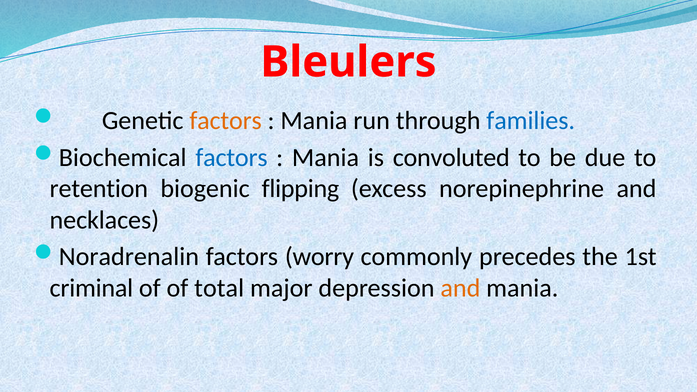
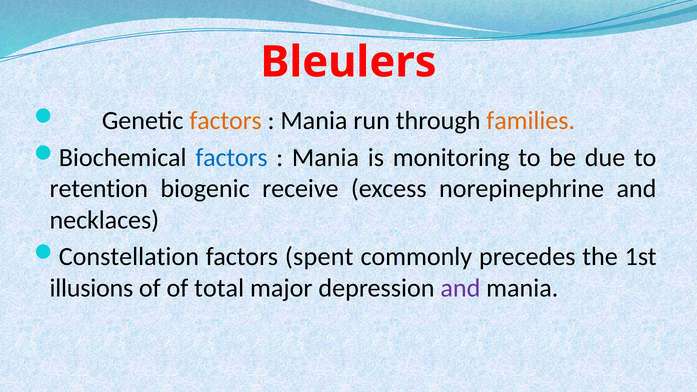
families colour: blue -> orange
convoluted: convoluted -> monitoring
flipping: flipping -> receive
Noradrenalin: Noradrenalin -> Constellation
worry: worry -> spent
criminal: criminal -> illusions
and at (460, 288) colour: orange -> purple
